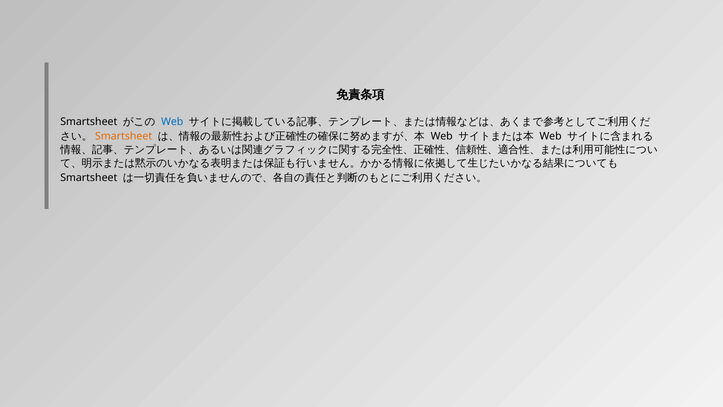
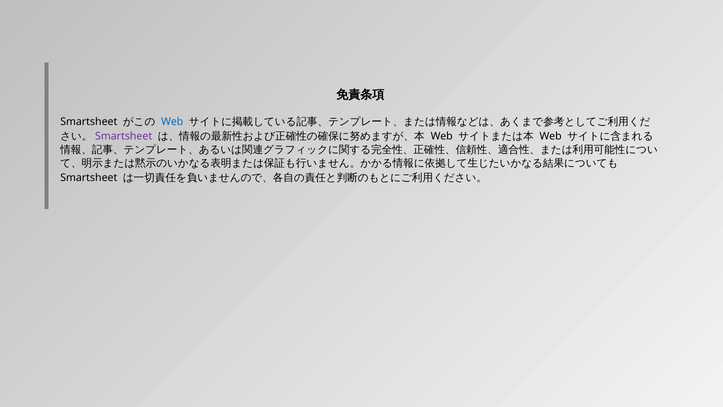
Smartsheet at (124, 136) colour: orange -> purple
